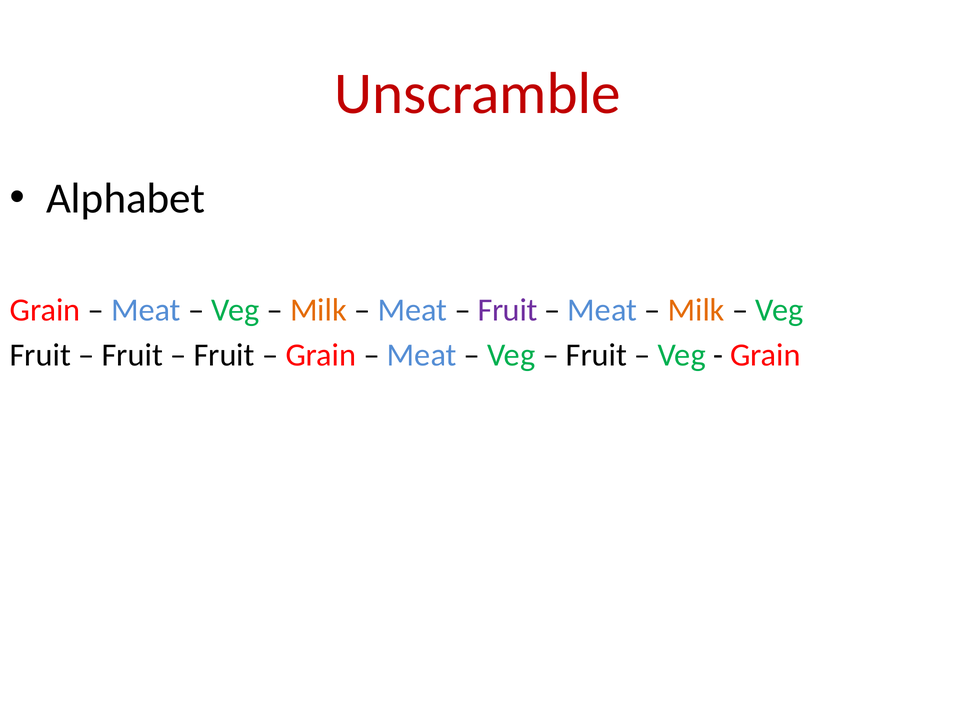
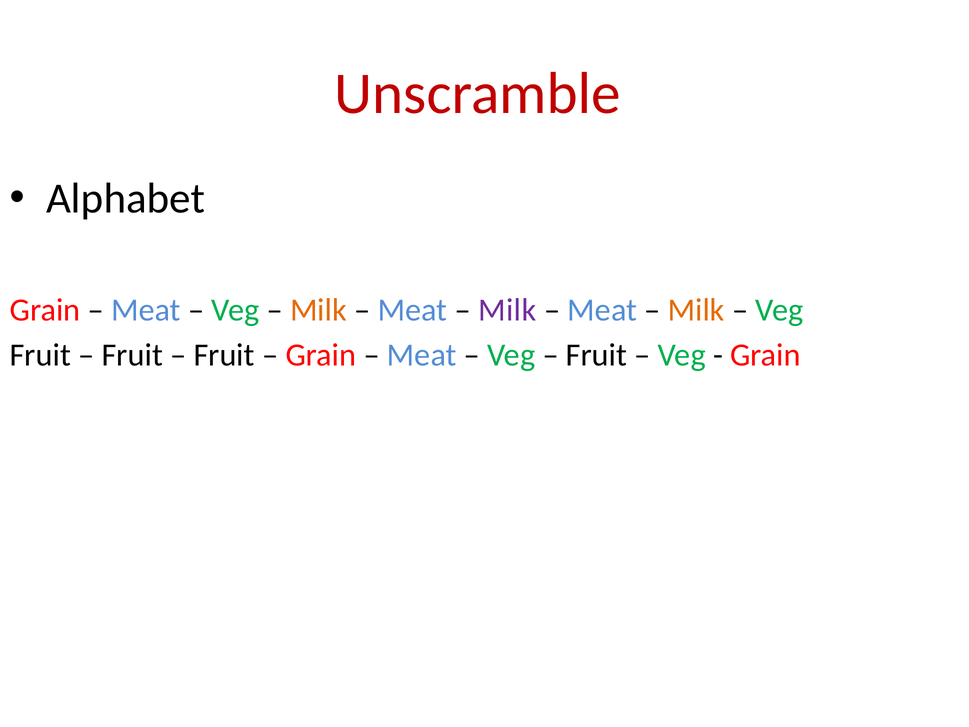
Fruit at (508, 310): Fruit -> Milk
